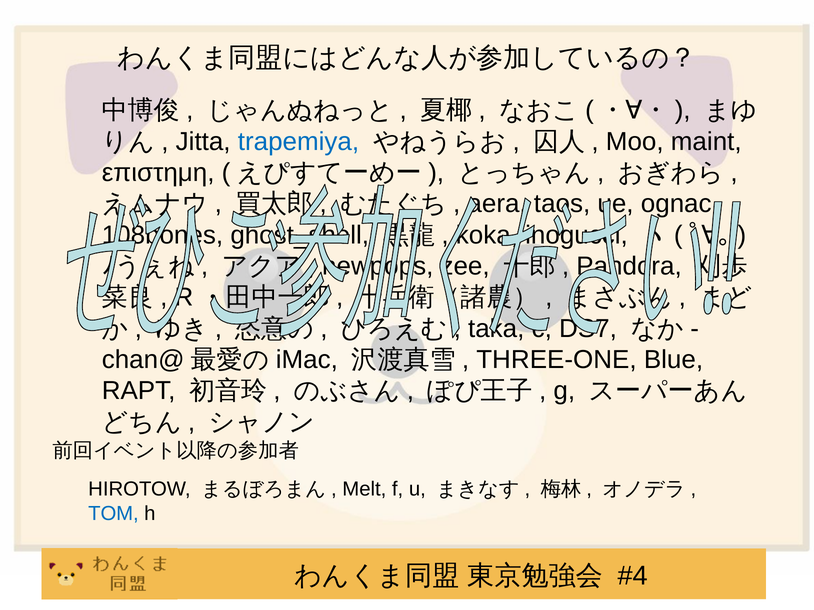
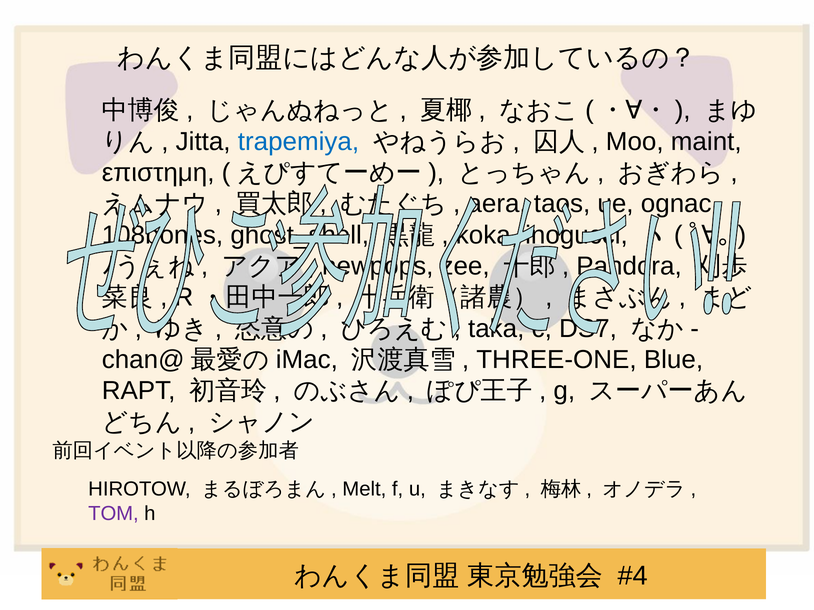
TOM colour: blue -> purple
